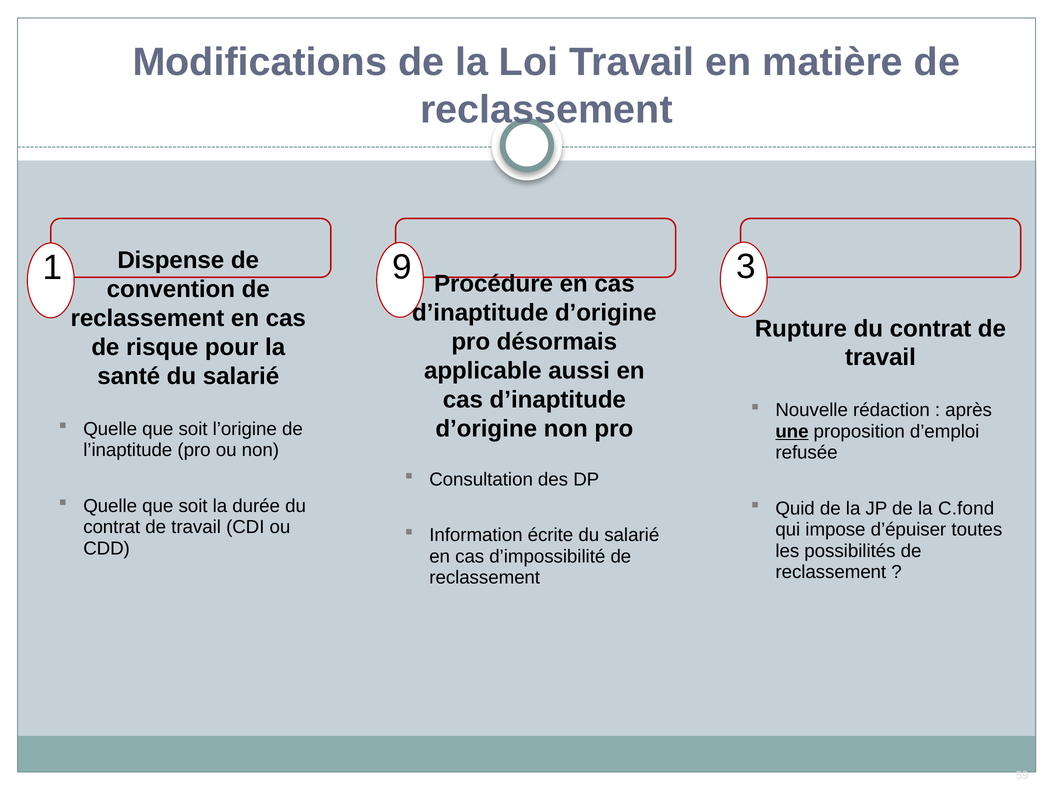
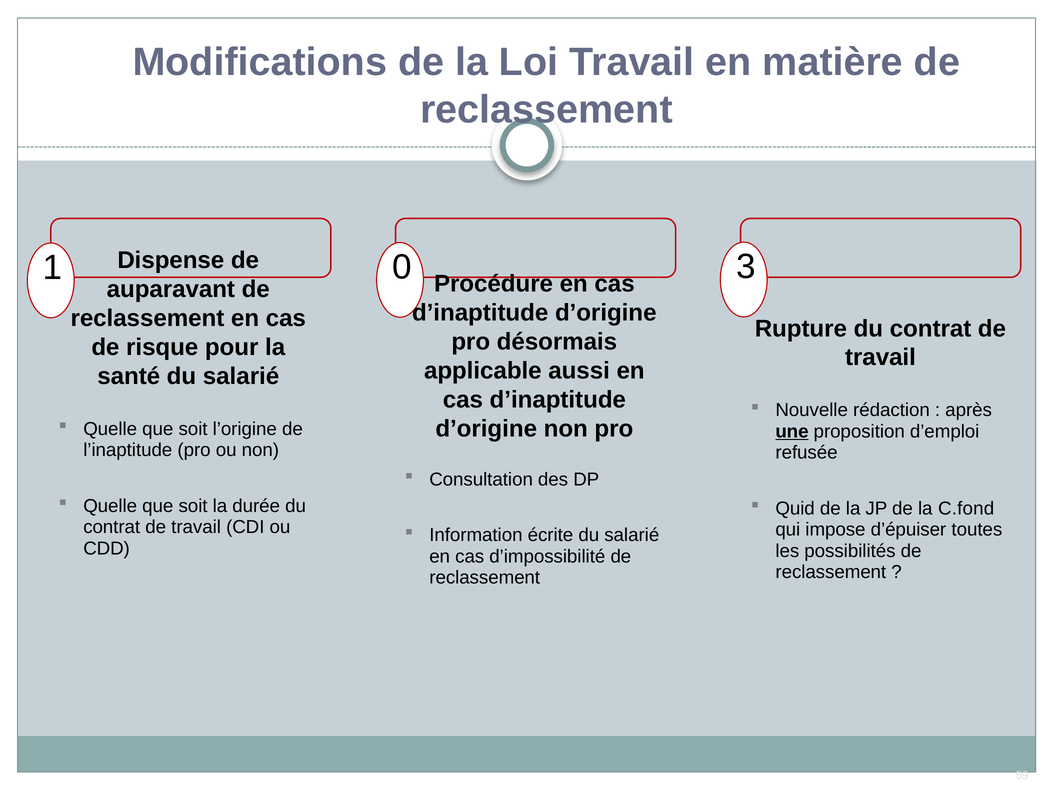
9: 9 -> 0
convention: convention -> auparavant
